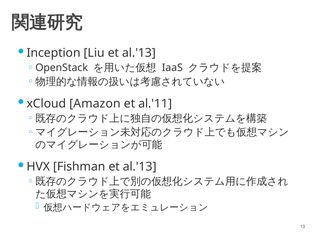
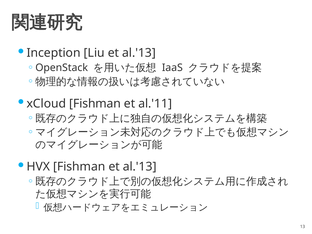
xCloud Amazon: Amazon -> Fishman
